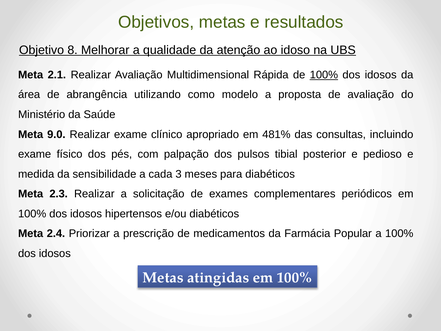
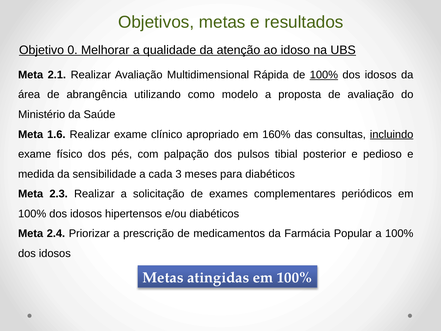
8: 8 -> 0
9.0: 9.0 -> 1.6
481%: 481% -> 160%
incluindo underline: none -> present
